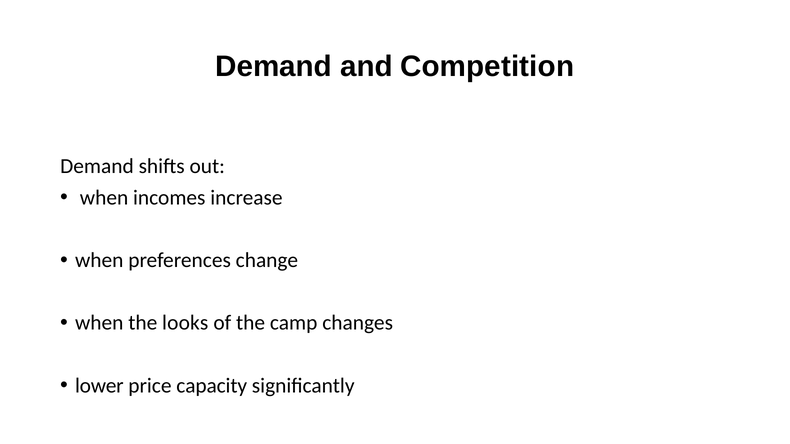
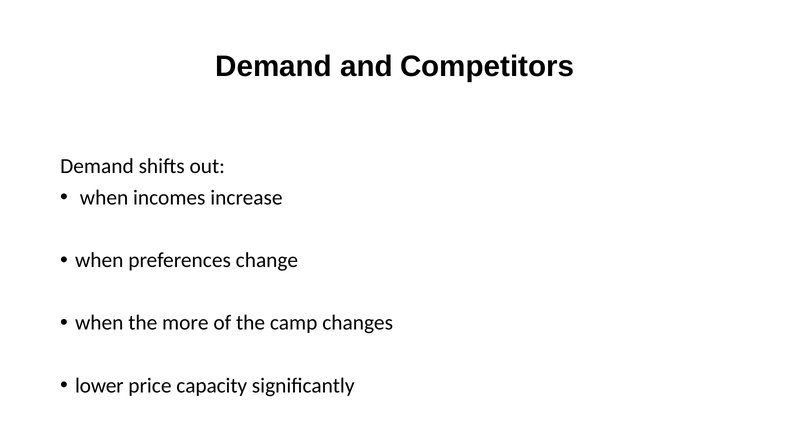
Competition: Competition -> Competitors
looks: looks -> more
